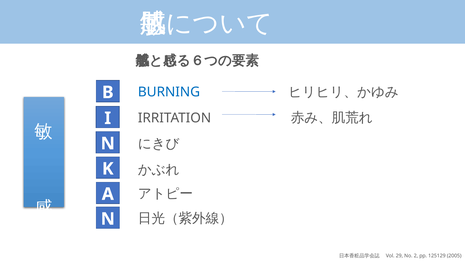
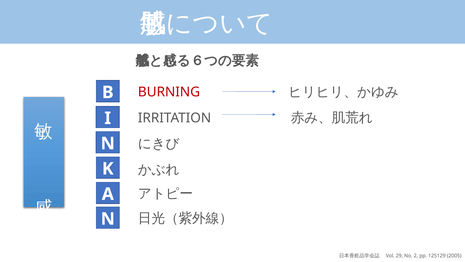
BURNING colour: blue -> red
